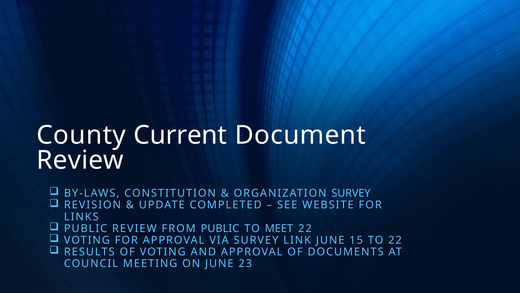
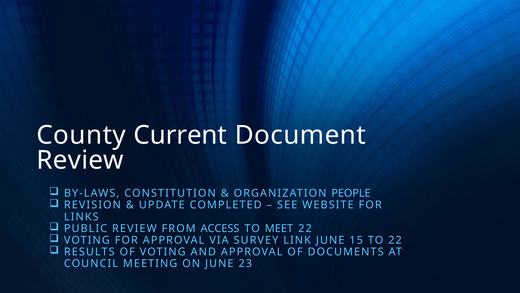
ORGANIZATION SURVEY: SURVEY -> PEOPLE
FROM PUBLIC: PUBLIC -> ACCESS
